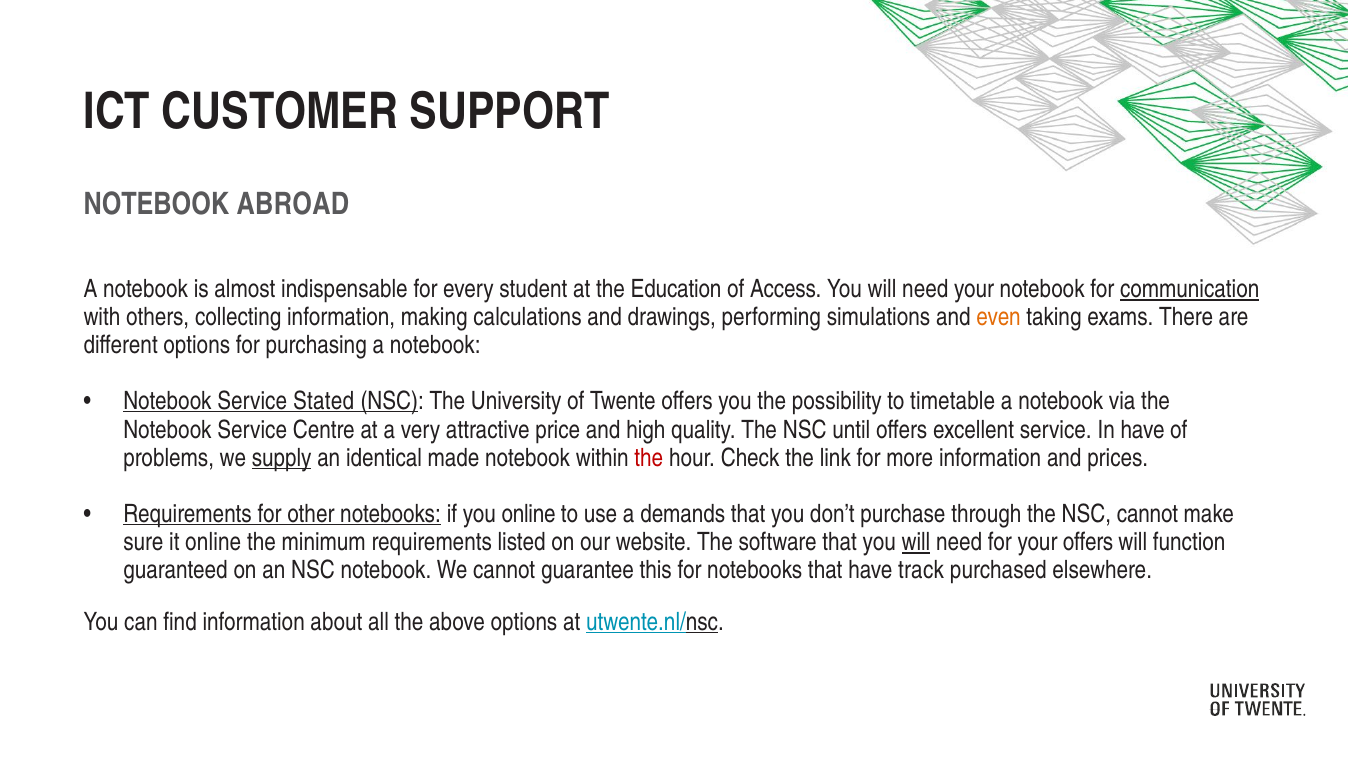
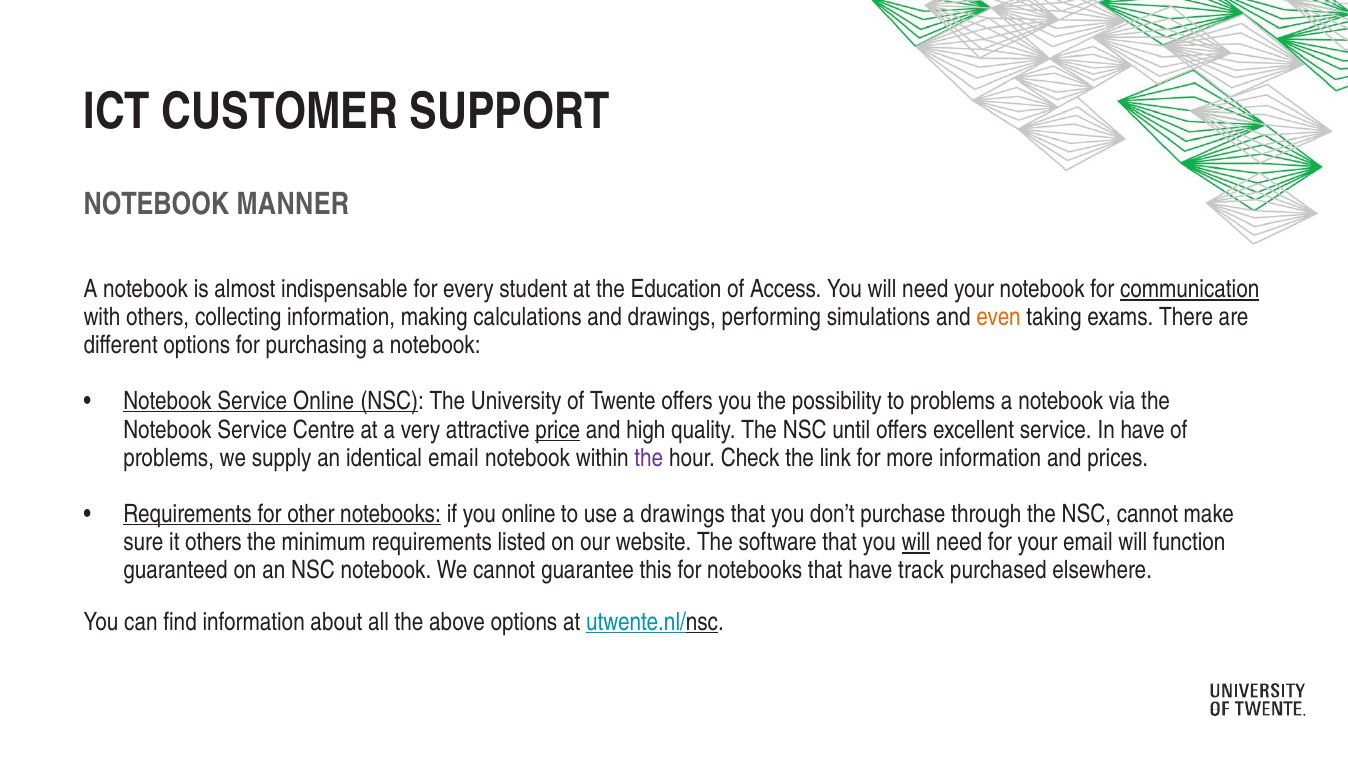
ABROAD: ABROAD -> MANNER
Service Stated: Stated -> Online
to timetable: timetable -> problems
price underline: none -> present
supply underline: present -> none
identical made: made -> email
the at (649, 458) colour: red -> purple
a demands: demands -> drawings
it online: online -> others
your offers: offers -> email
